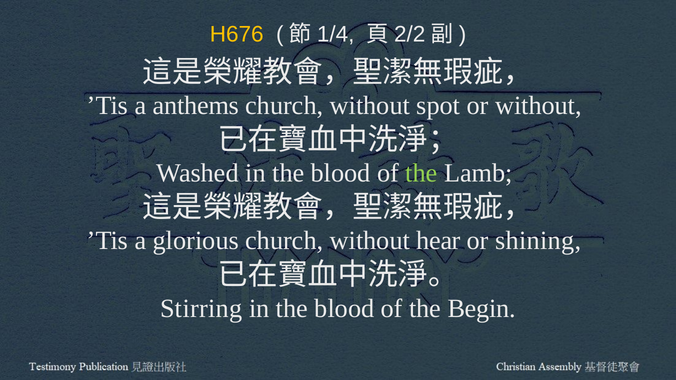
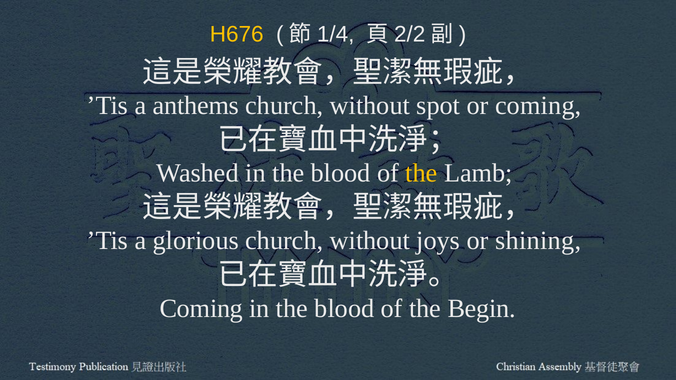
or without: without -> coming
the at (421, 173) colour: light green -> yellow
hear: hear -> joys
Stirring at (201, 309): Stirring -> Coming
